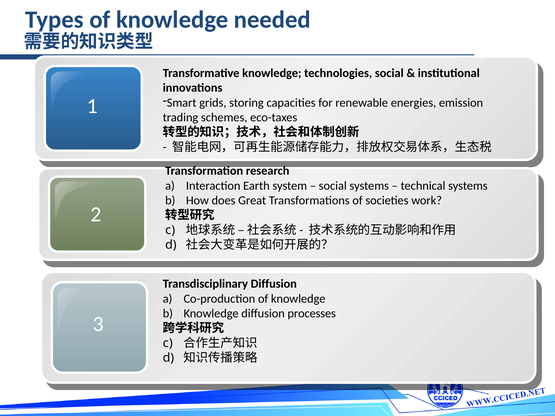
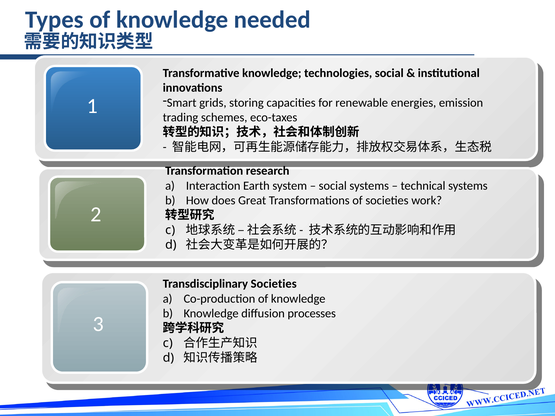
Transdisciplinary Diffusion: Diffusion -> Societies
